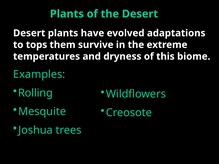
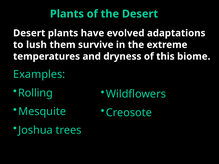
tops: tops -> lush
